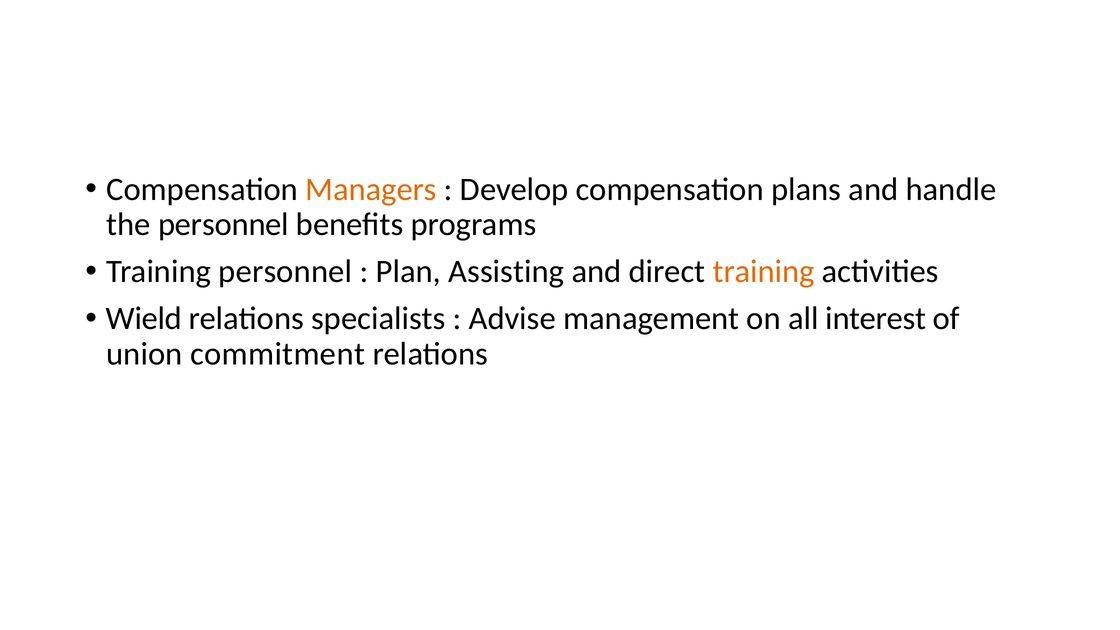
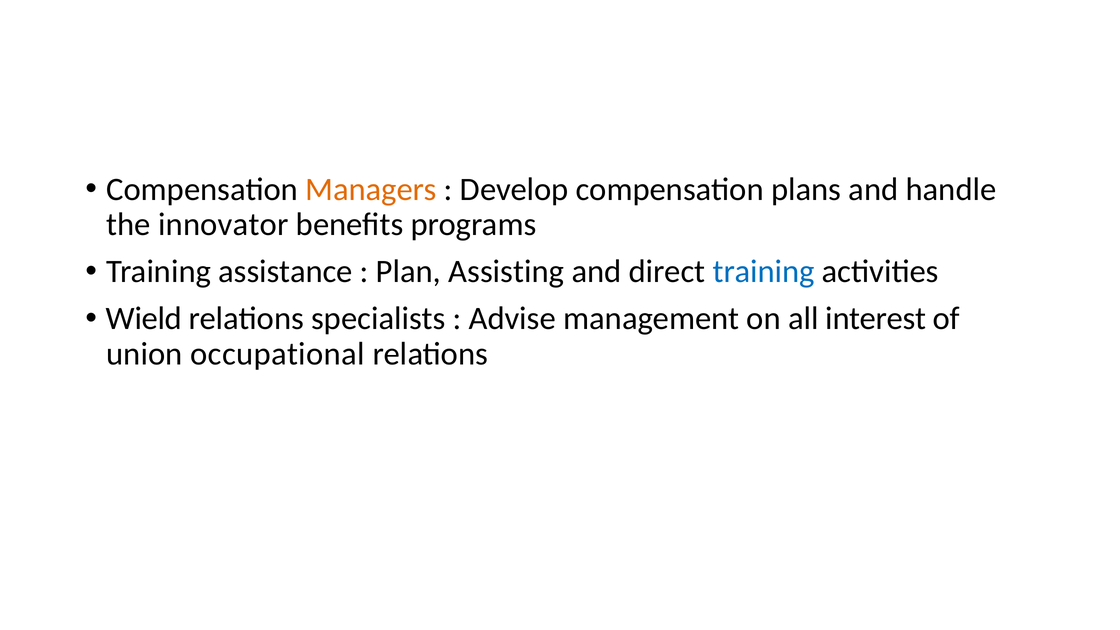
the personnel: personnel -> innovator
Training personnel: personnel -> assistance
training at (764, 272) colour: orange -> blue
commitment: commitment -> occupational
